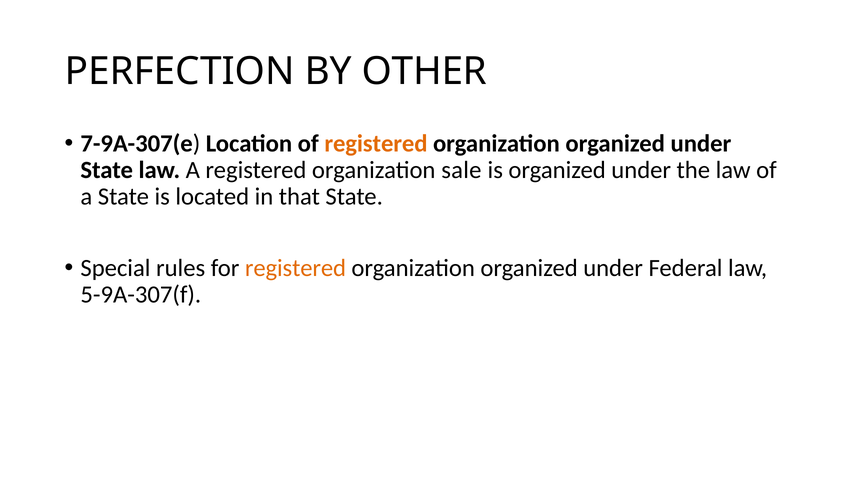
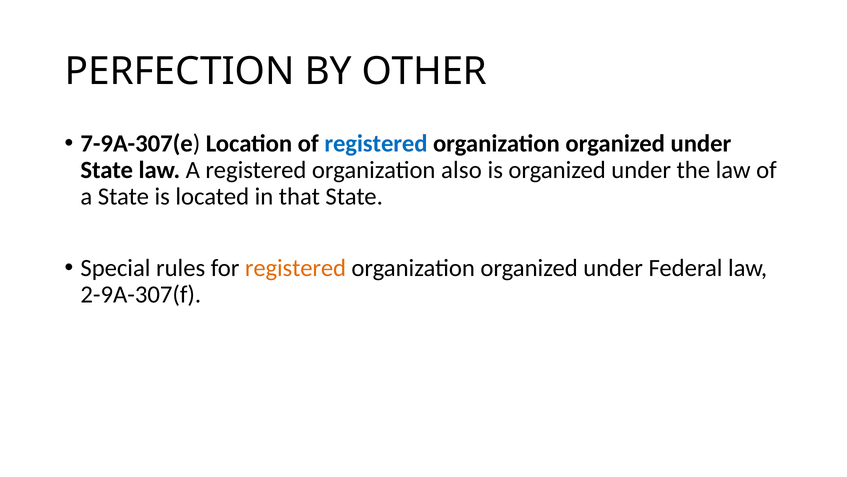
registered at (376, 143) colour: orange -> blue
sale: sale -> also
5-9A-307(f: 5-9A-307(f -> 2-9A-307(f
